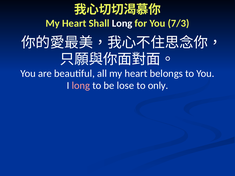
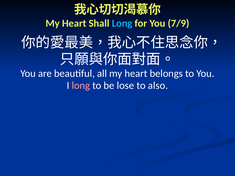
Long at (122, 23) colour: white -> light blue
7/3: 7/3 -> 7/9
only: only -> also
